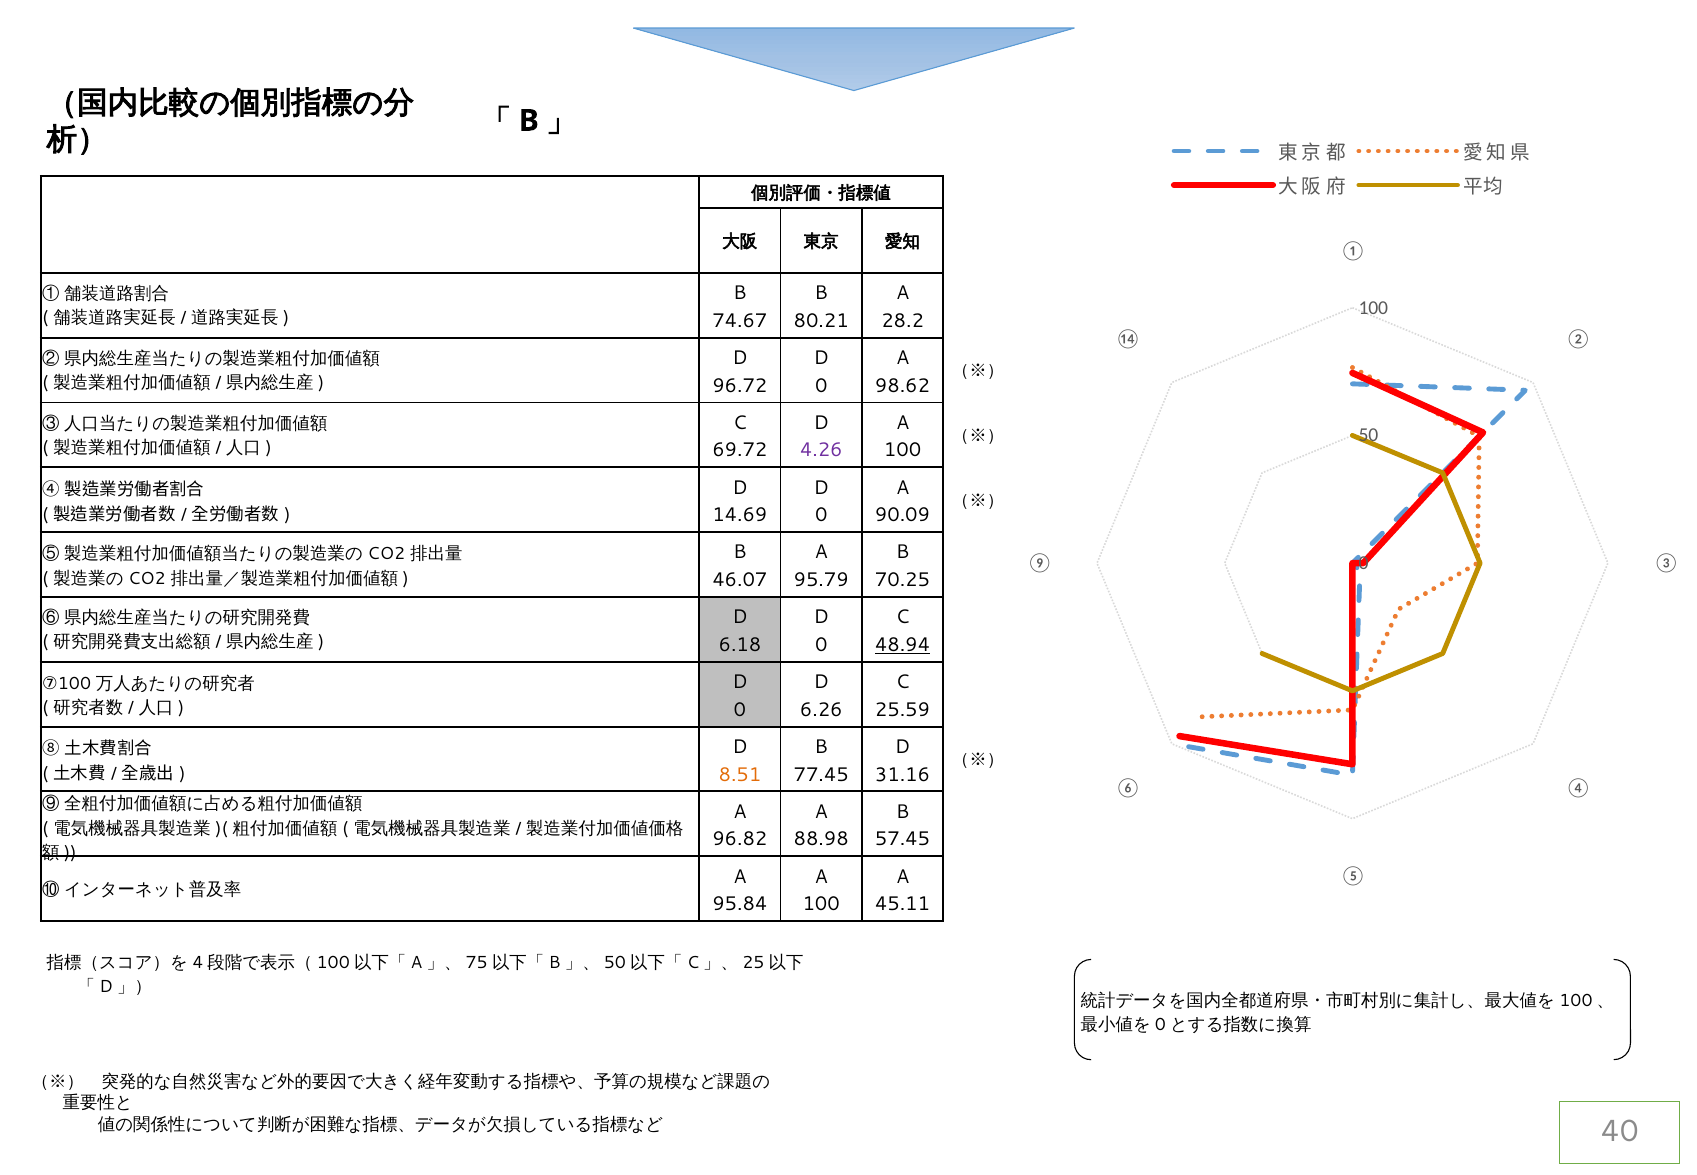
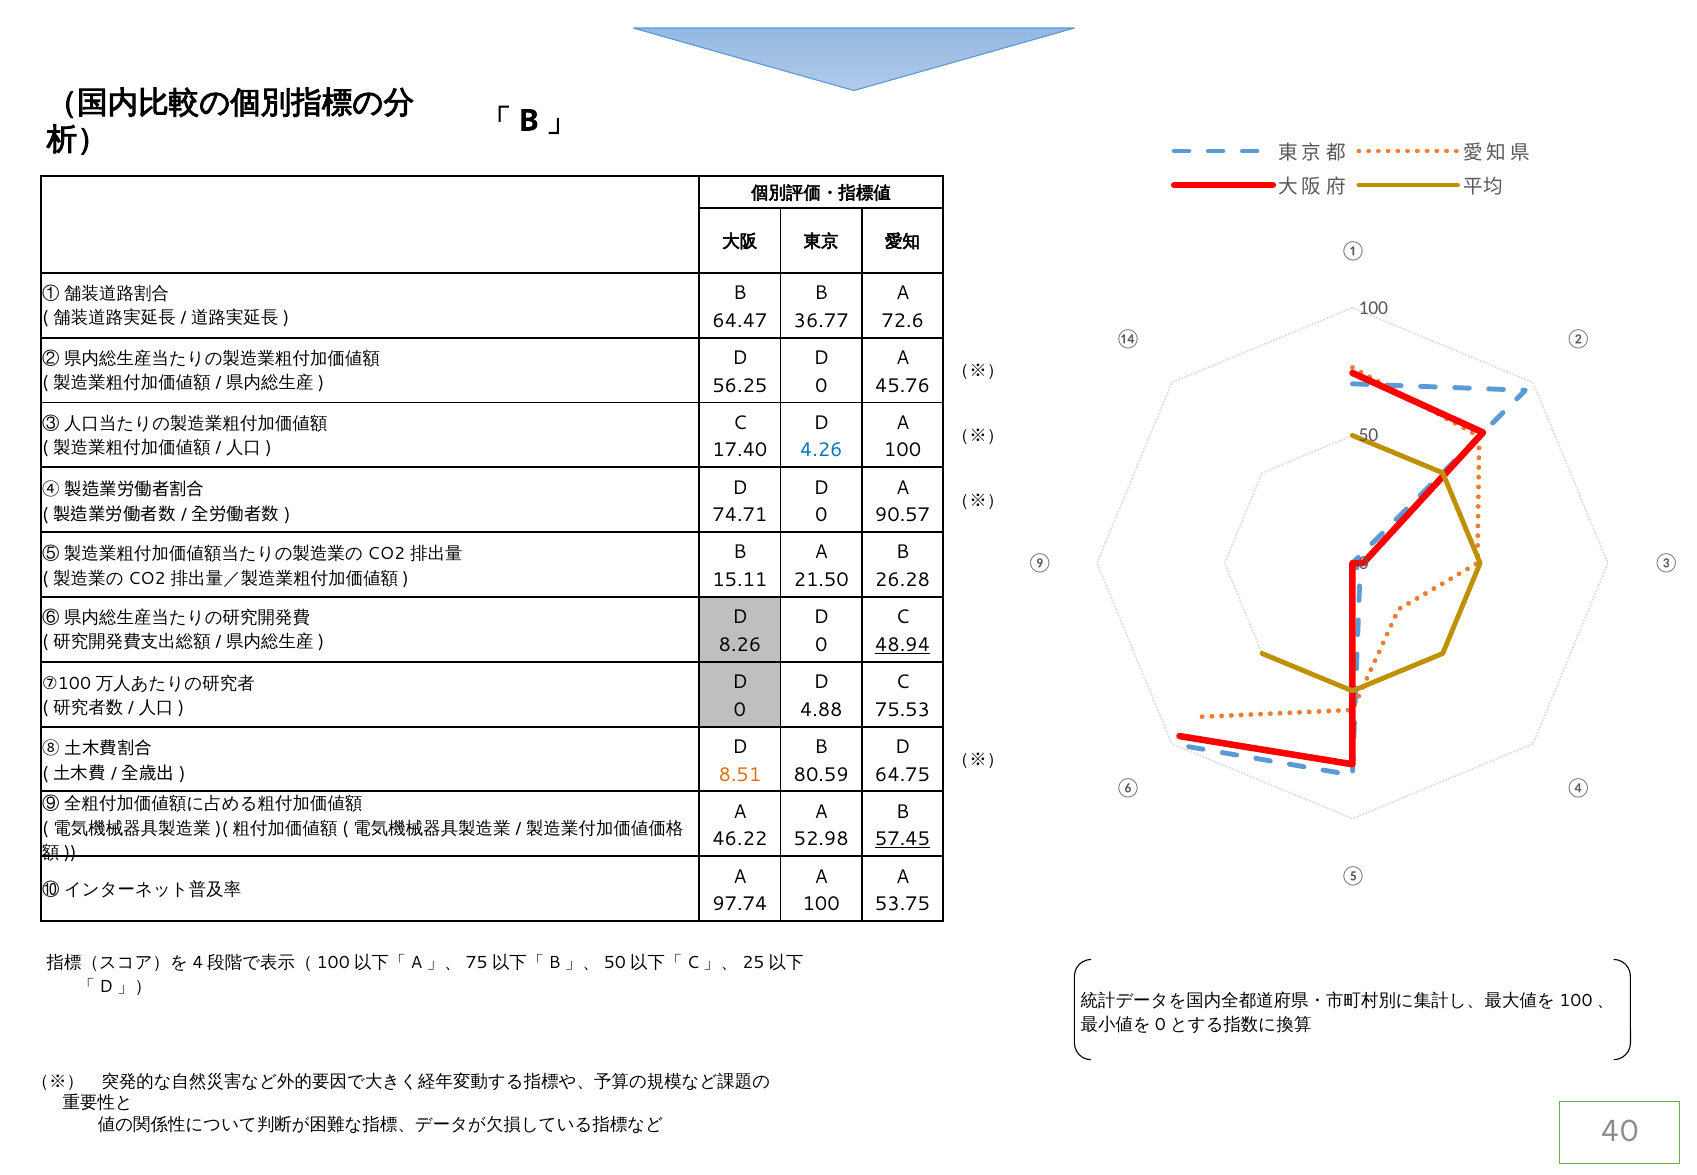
74.67: 74.67 -> 64.47
80.21: 80.21 -> 36.77
28.2: 28.2 -> 72.6
96.72: 96.72 -> 56.25
98.62: 98.62 -> 45.76
69.72: 69.72 -> 17.40
4.26 colour: purple -> blue
14.69: 14.69 -> 74.71
90.09: 90.09 -> 90.57
46.07: 46.07 -> 15.11
95.79: 95.79 -> 21.50
70.25: 70.25 -> 26.28
6.18: 6.18 -> 8.26
6.26: 6.26 -> 4.88
25.59: 25.59 -> 75.53
77.45: 77.45 -> 80.59
31.16: 31.16 -> 64.75
96.82: 96.82 -> 46.22
88.98: 88.98 -> 52.98
57.45 underline: none -> present
95.84: 95.84 -> 97.74
45.11: 45.11 -> 53.75
